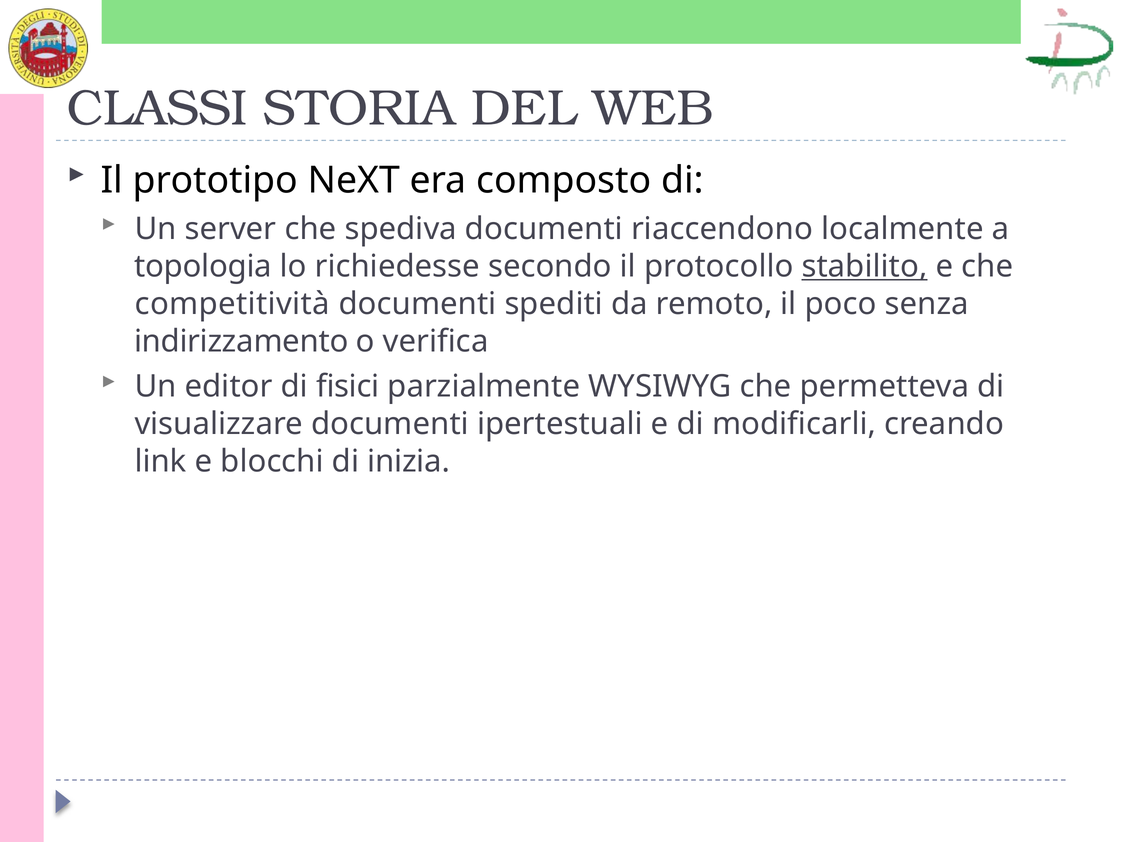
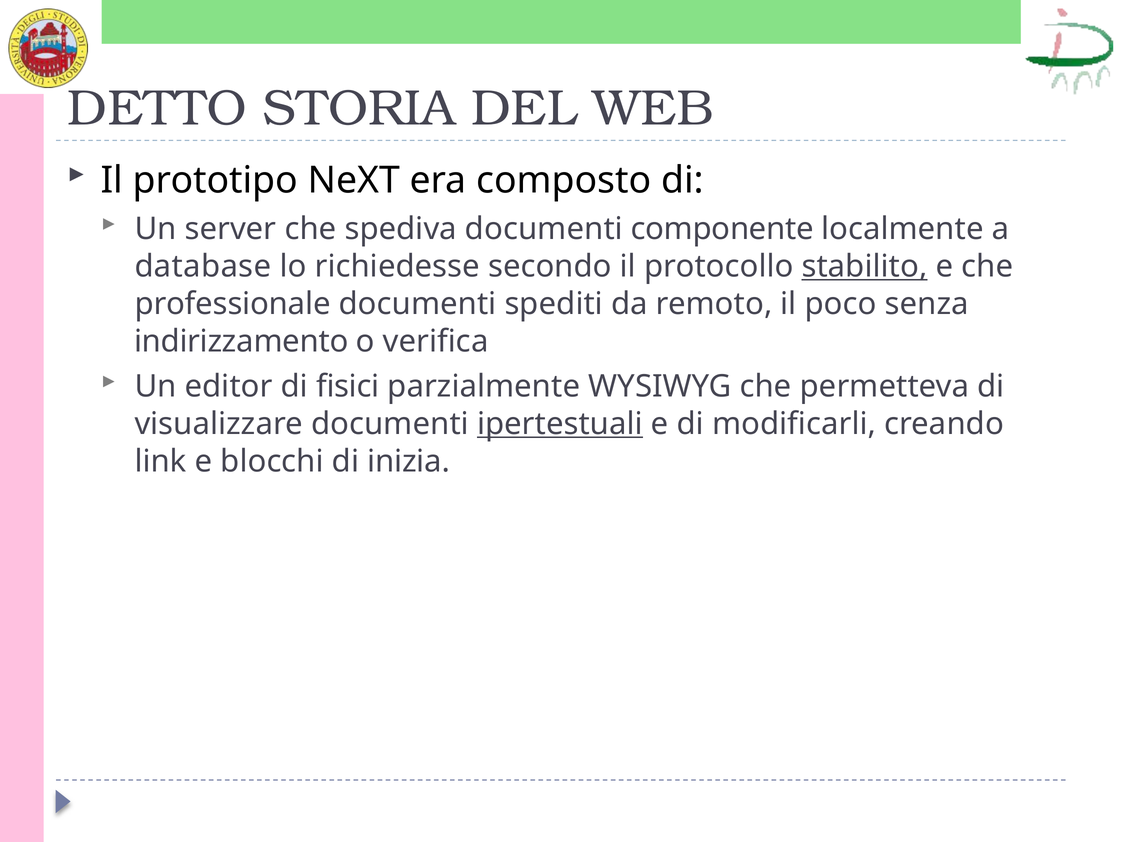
CLASSI: CLASSI -> DETTO
riaccendono: riaccendono -> componente
topologia: topologia -> database
competitività: competitività -> professionale
ipertestuali underline: none -> present
